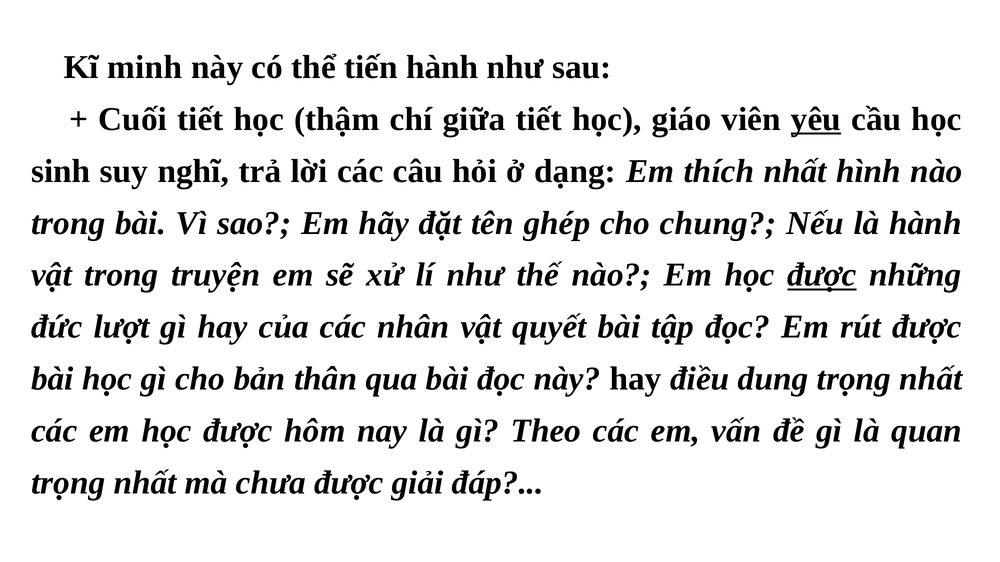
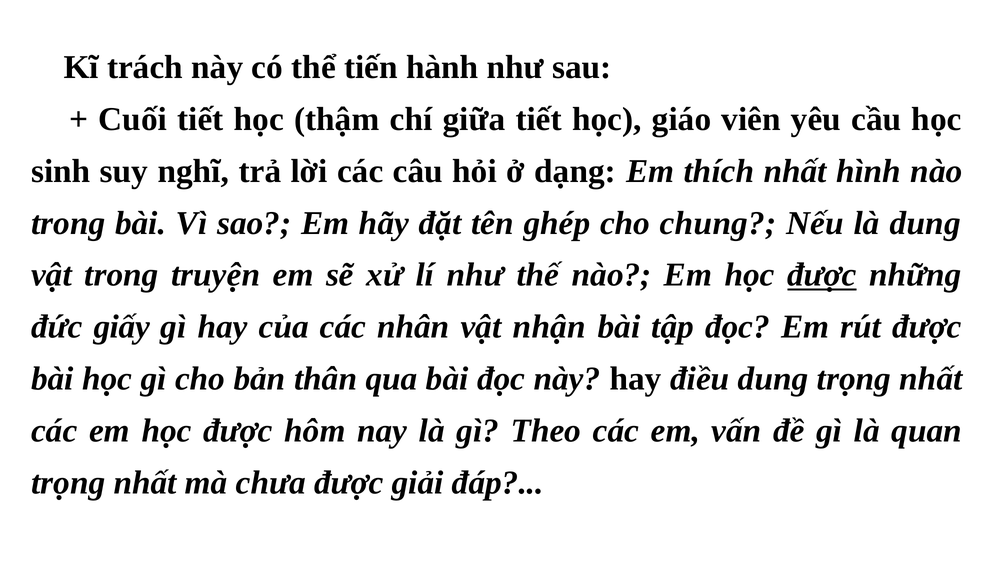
minh: minh -> trách
yêu underline: present -> none
là hành: hành -> dung
lượt: lượt -> giấy
quyết: quyết -> nhận
